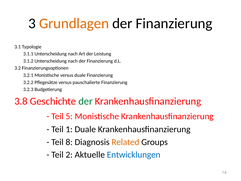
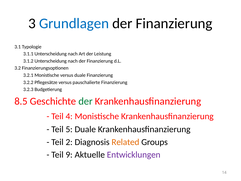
Grundlagen colour: orange -> blue
3.8: 3.8 -> 8.5
5: 5 -> 4
1: 1 -> 5
8: 8 -> 2
2: 2 -> 9
Entwicklungen colour: blue -> purple
